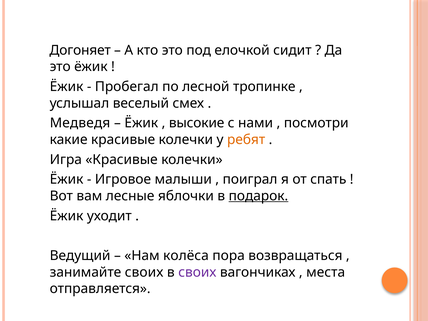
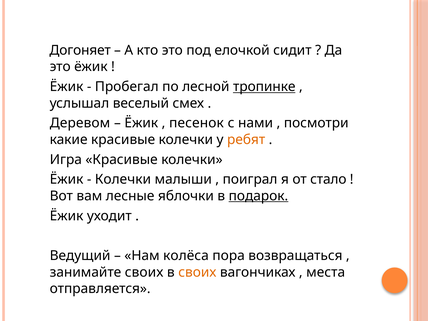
тропинке underline: none -> present
Медведя: Медведя -> Деревом
высокие: высокие -> песенок
Игровое at (123, 179): Игровое -> Колечки
спать: спать -> стало
своих at (197, 272) colour: purple -> orange
